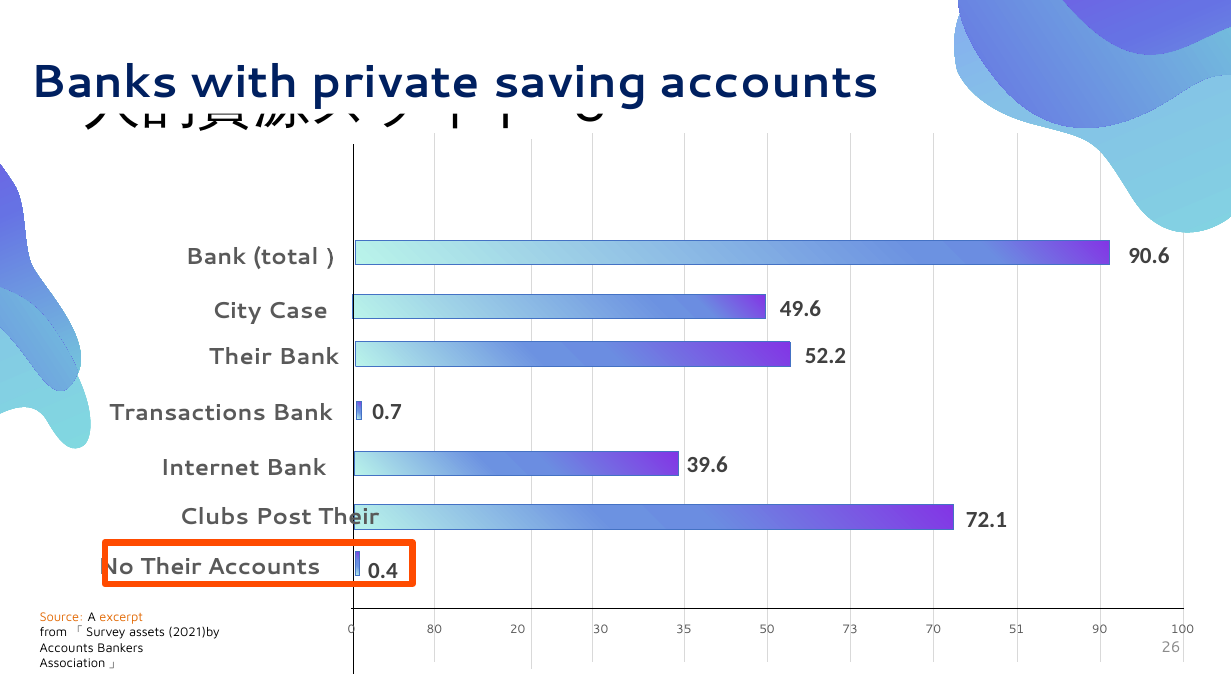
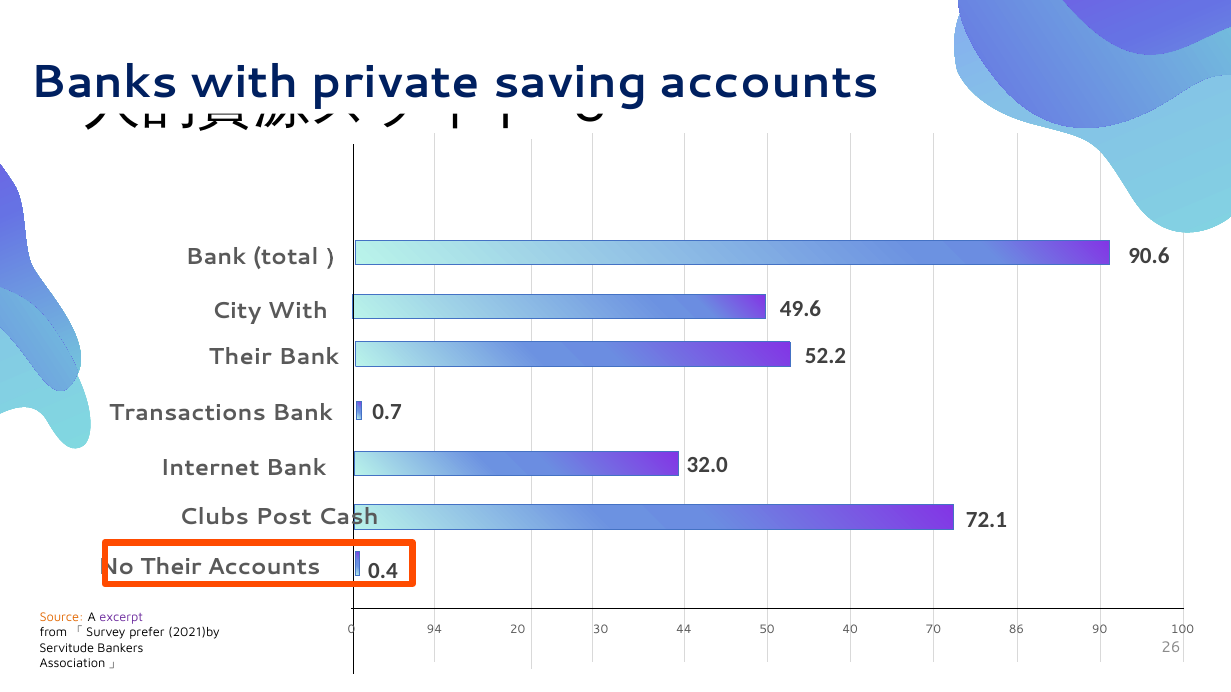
City Case: Case -> With
39.6: 39.6 -> 32.0
Post Their: Their -> Cash
excerpt colour: orange -> purple
80: 80 -> 94
35: 35 -> 44
73: 73 -> 40
51: 51 -> 86
assets: assets -> prefer
Accounts at (67, 649): Accounts -> Servitude
